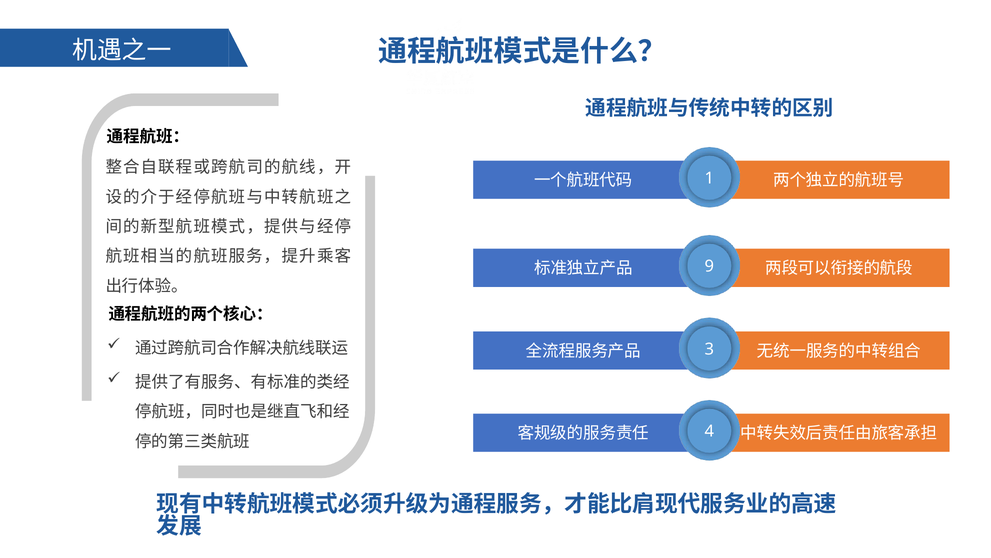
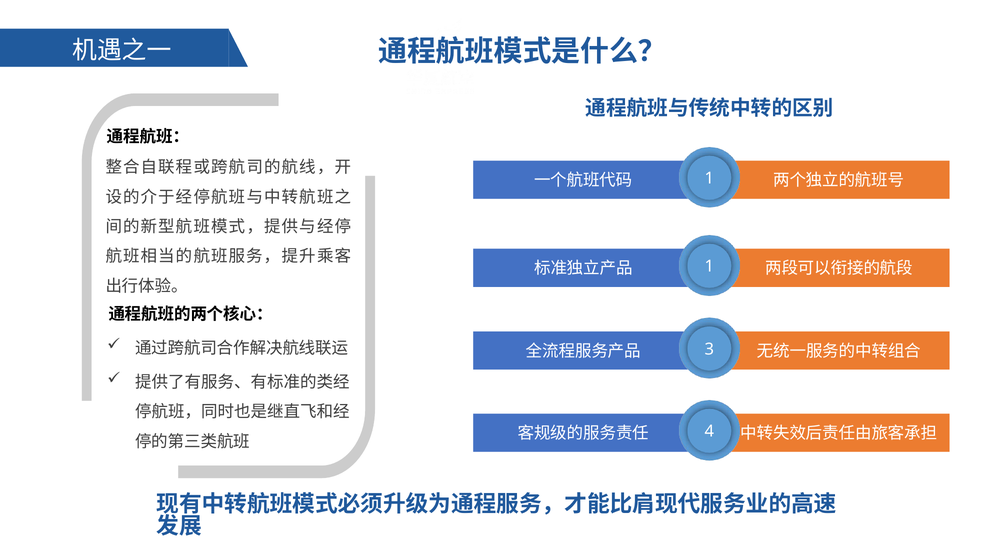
9 at (709, 266): 9 -> 1
